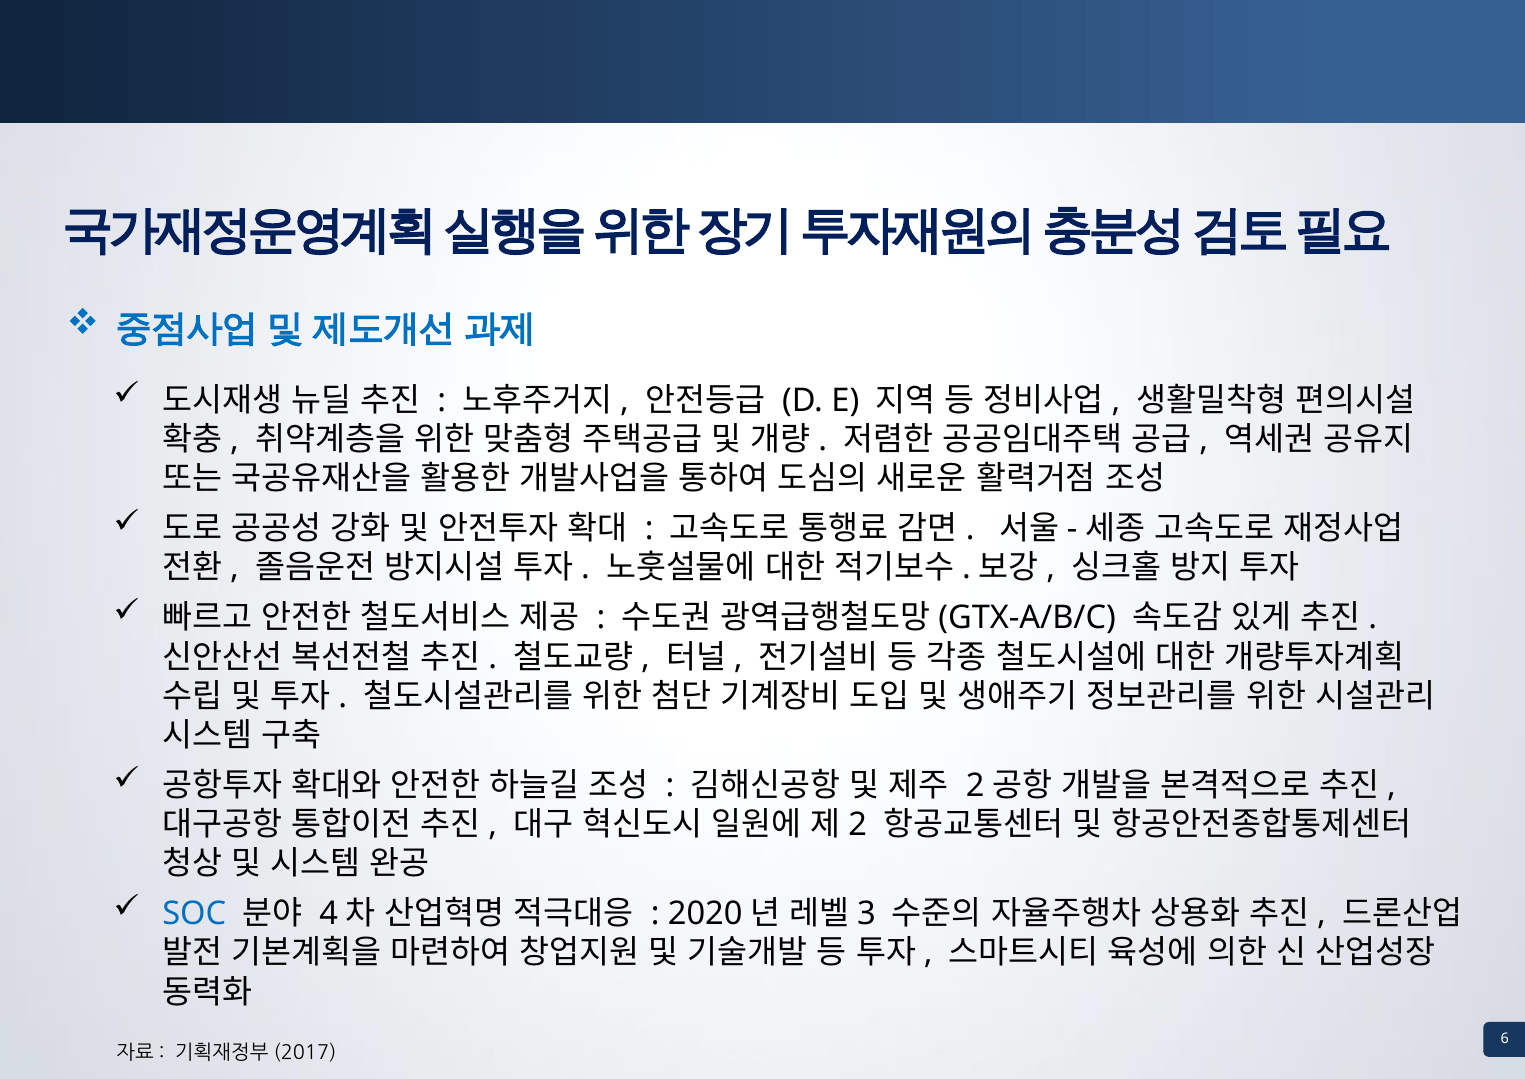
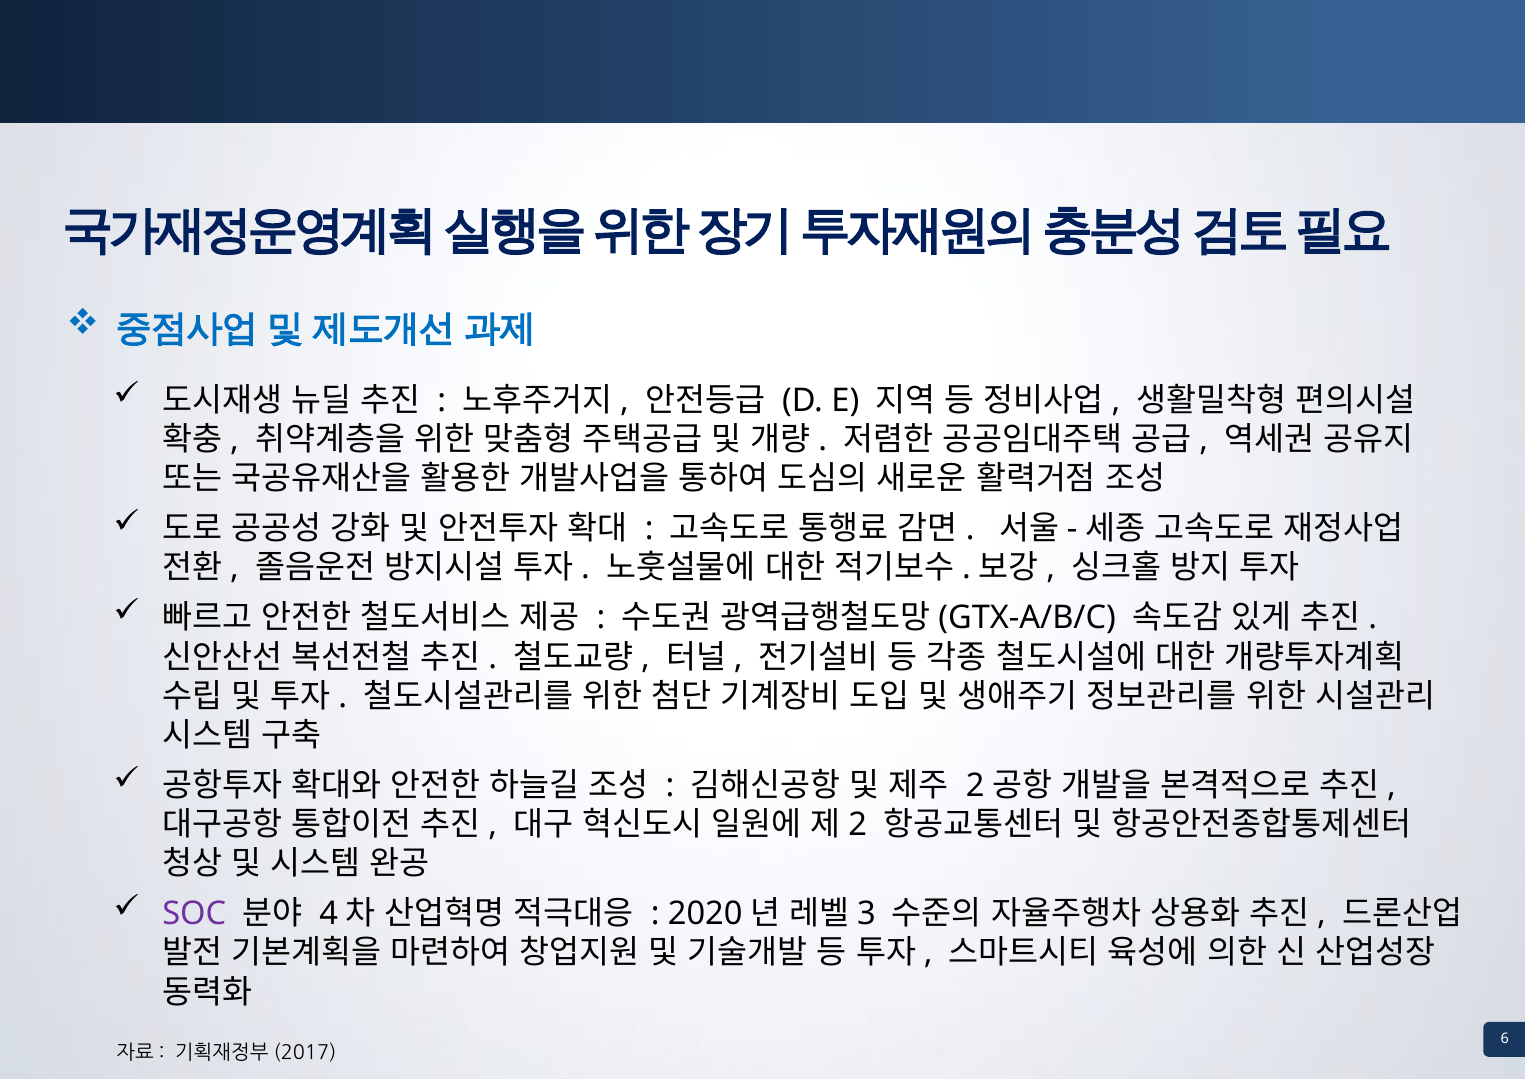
SOC colour: blue -> purple
